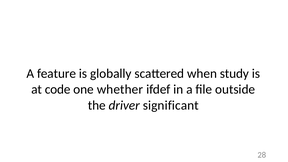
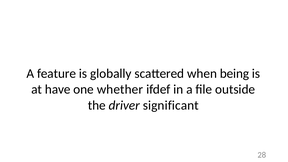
study: study -> being
code: code -> have
